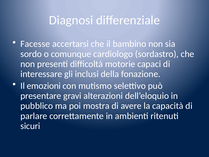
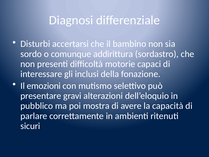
Facesse: Facesse -> Disturbi
cardiologo: cardiologo -> addirittura
